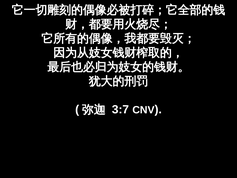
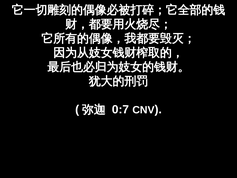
3:7: 3:7 -> 0:7
